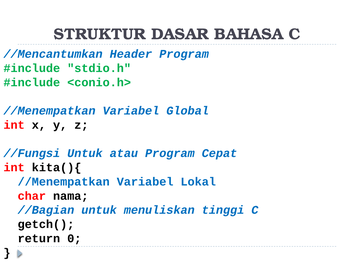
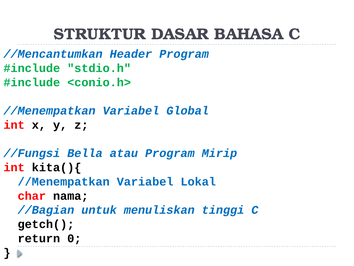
//Fungsi Untuk: Untuk -> Bella
Cepat: Cepat -> Mirip
